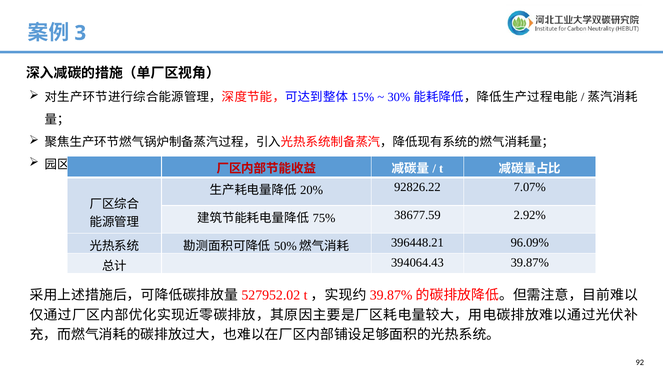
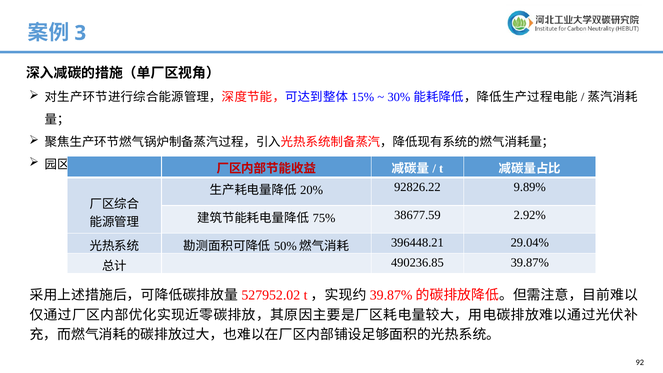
7.07%: 7.07% -> 9.89%
96.09%: 96.09% -> 29.04%
394064.43: 394064.43 -> 490236.85
